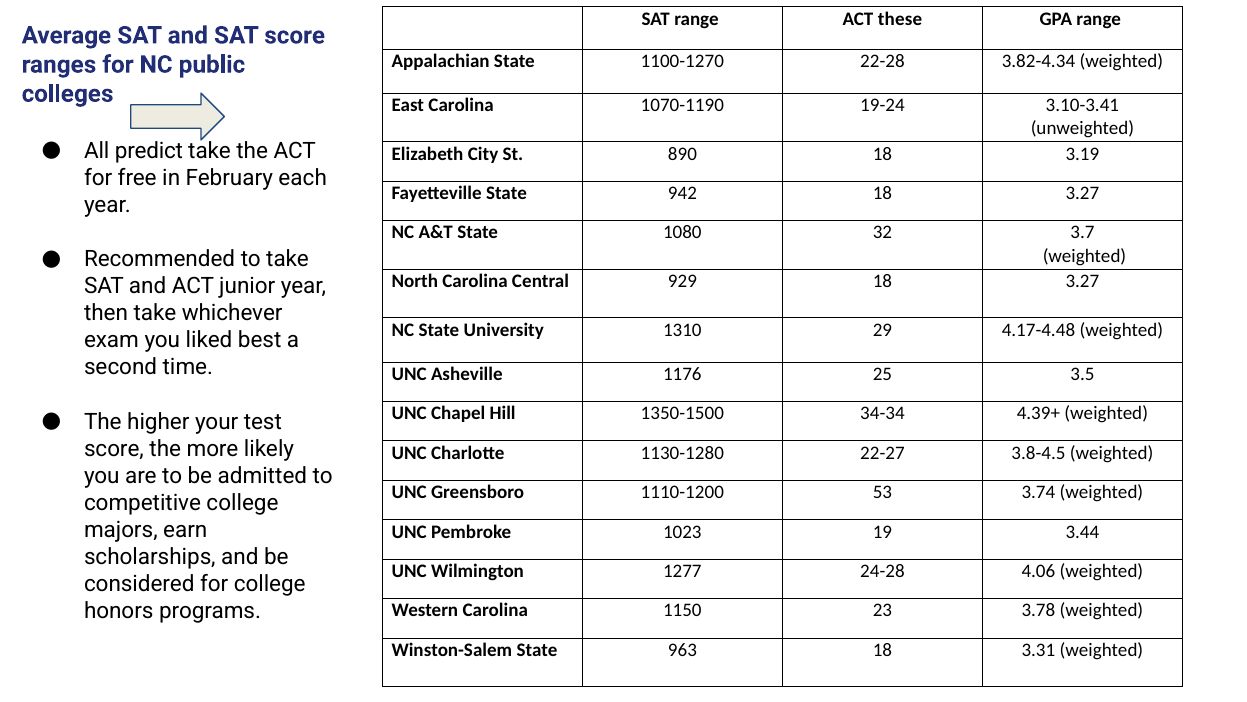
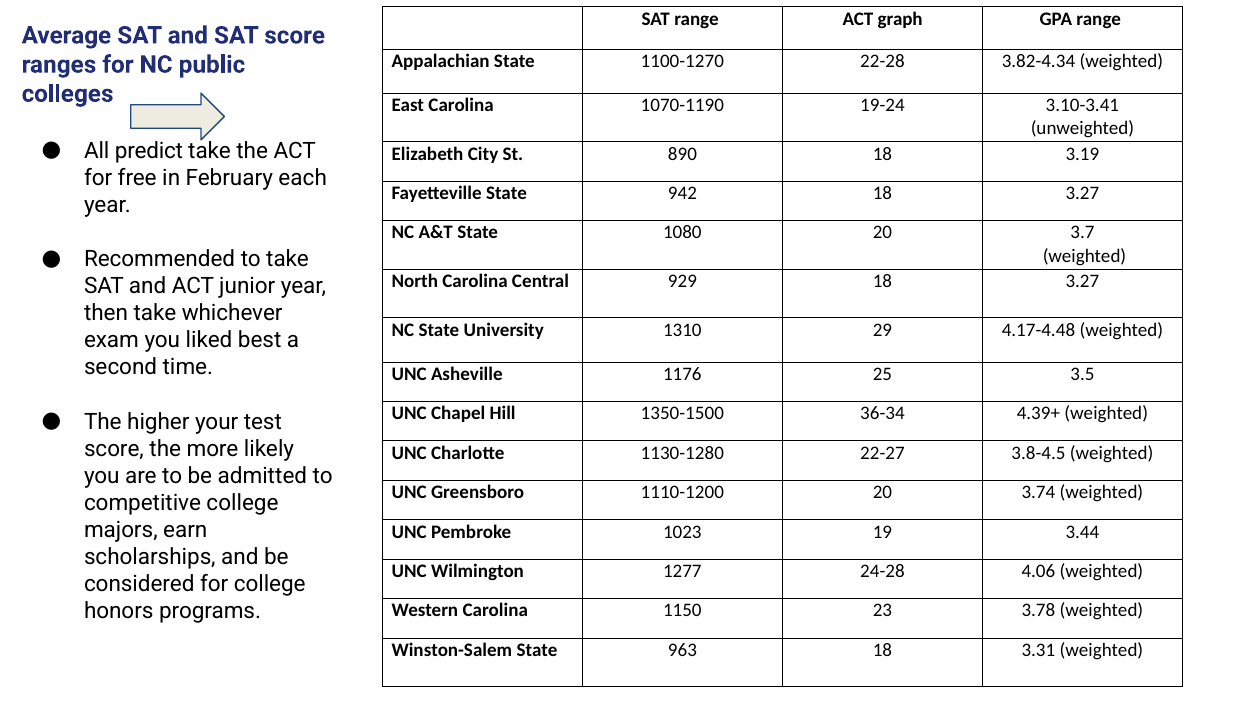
these: these -> graph
1080 32: 32 -> 20
34-34: 34-34 -> 36-34
1110-1200 53: 53 -> 20
